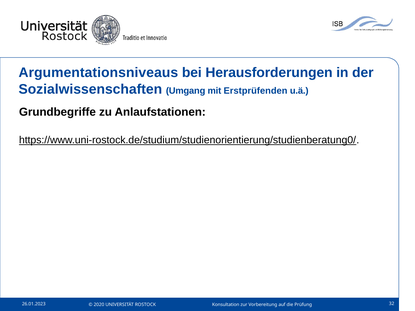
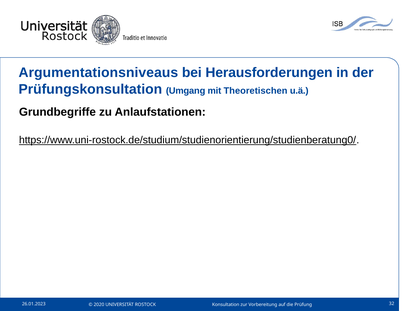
Sozialwissenschaften: Sozialwissenschaften -> Prüfungskonsultation
Erstprüfenden: Erstprüfenden -> Theoretischen
